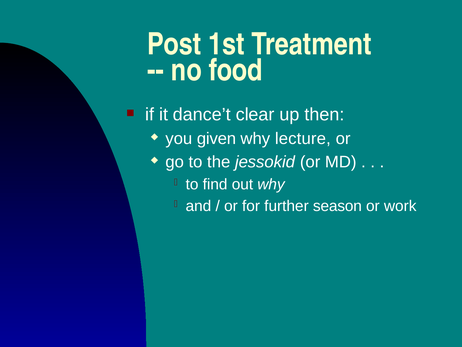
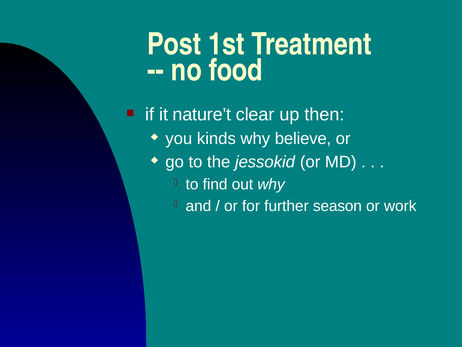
dance’t: dance’t -> nature’t
given: given -> kinds
lecture: lecture -> believe
